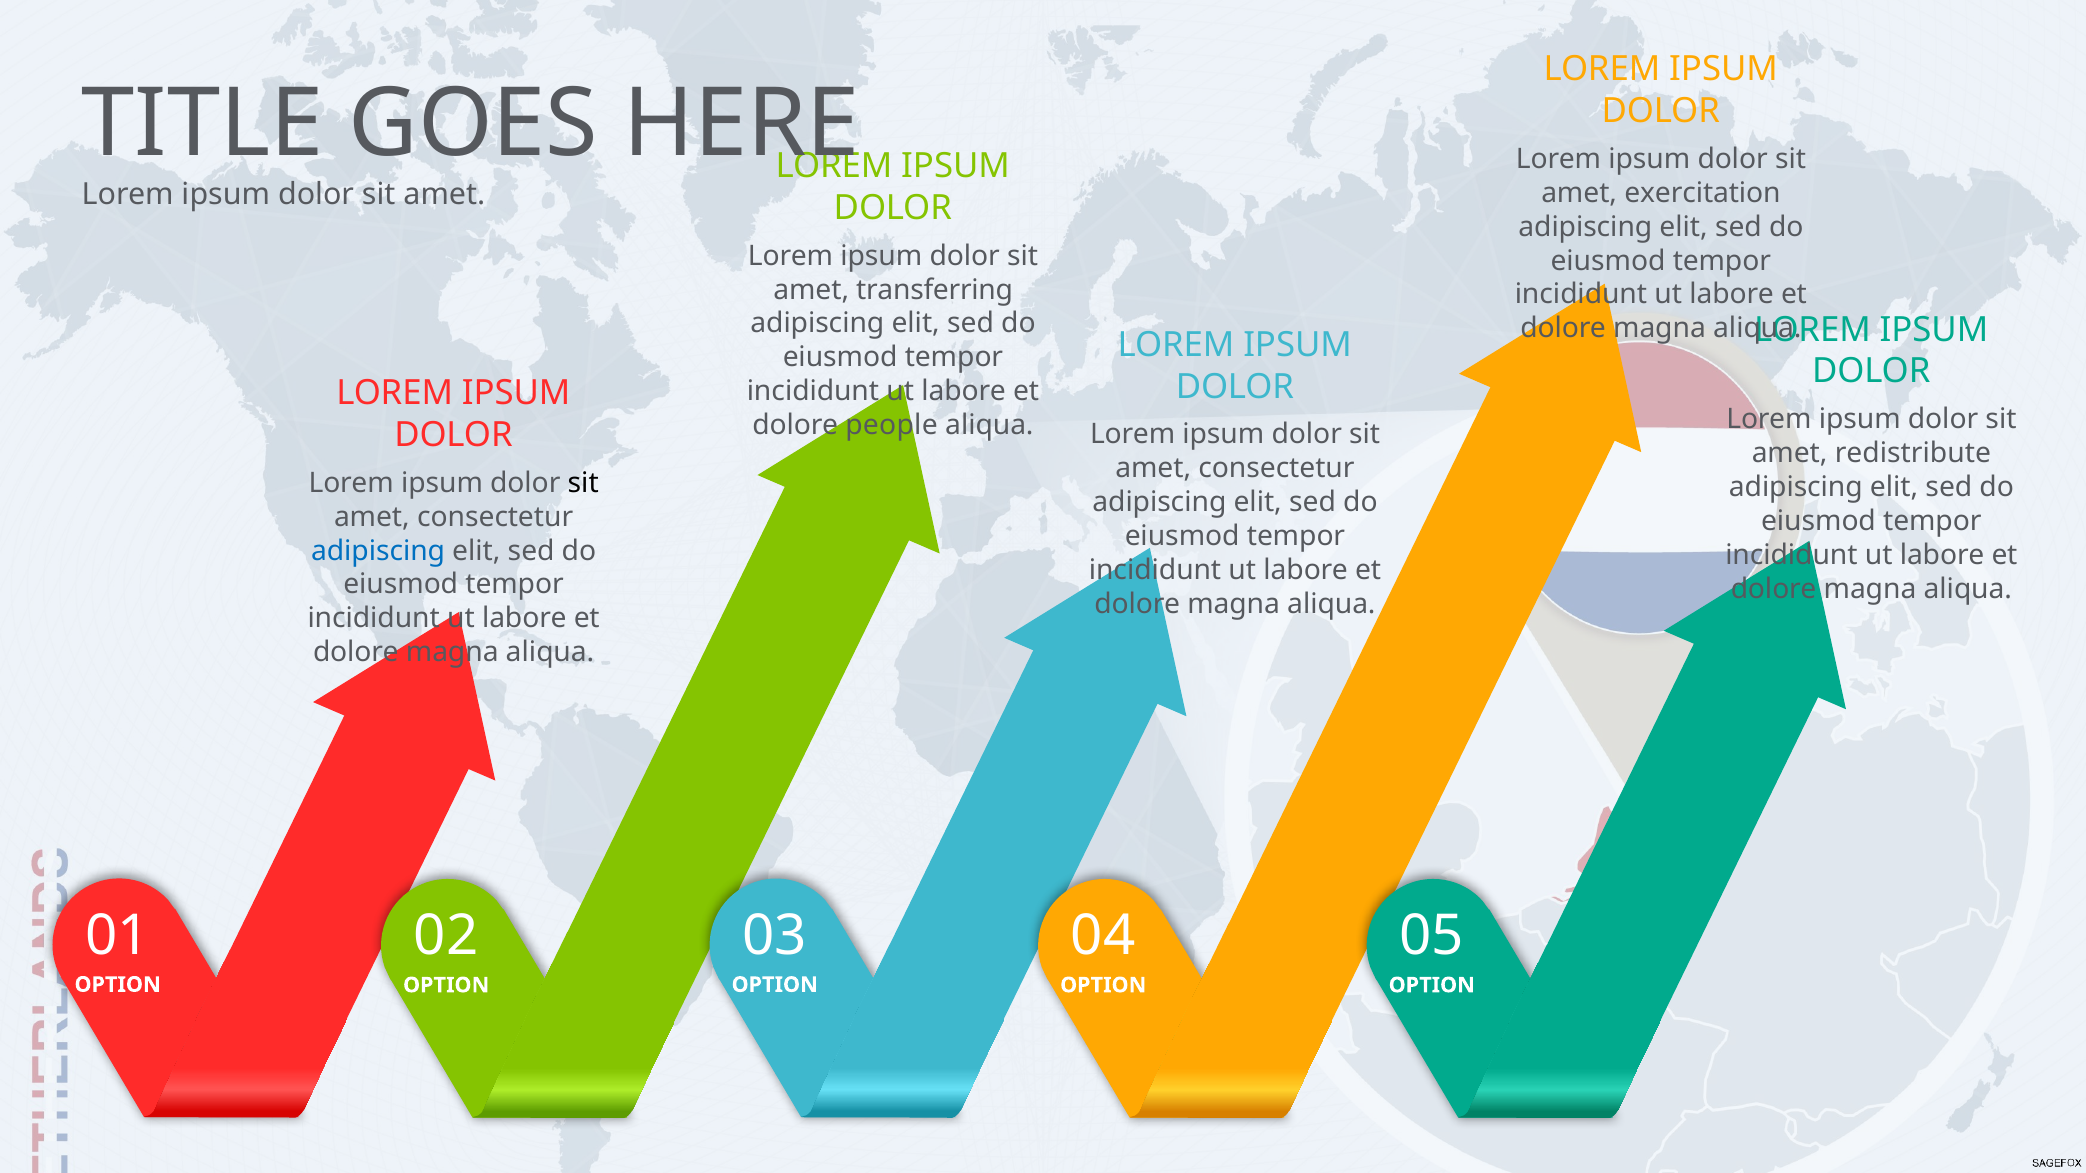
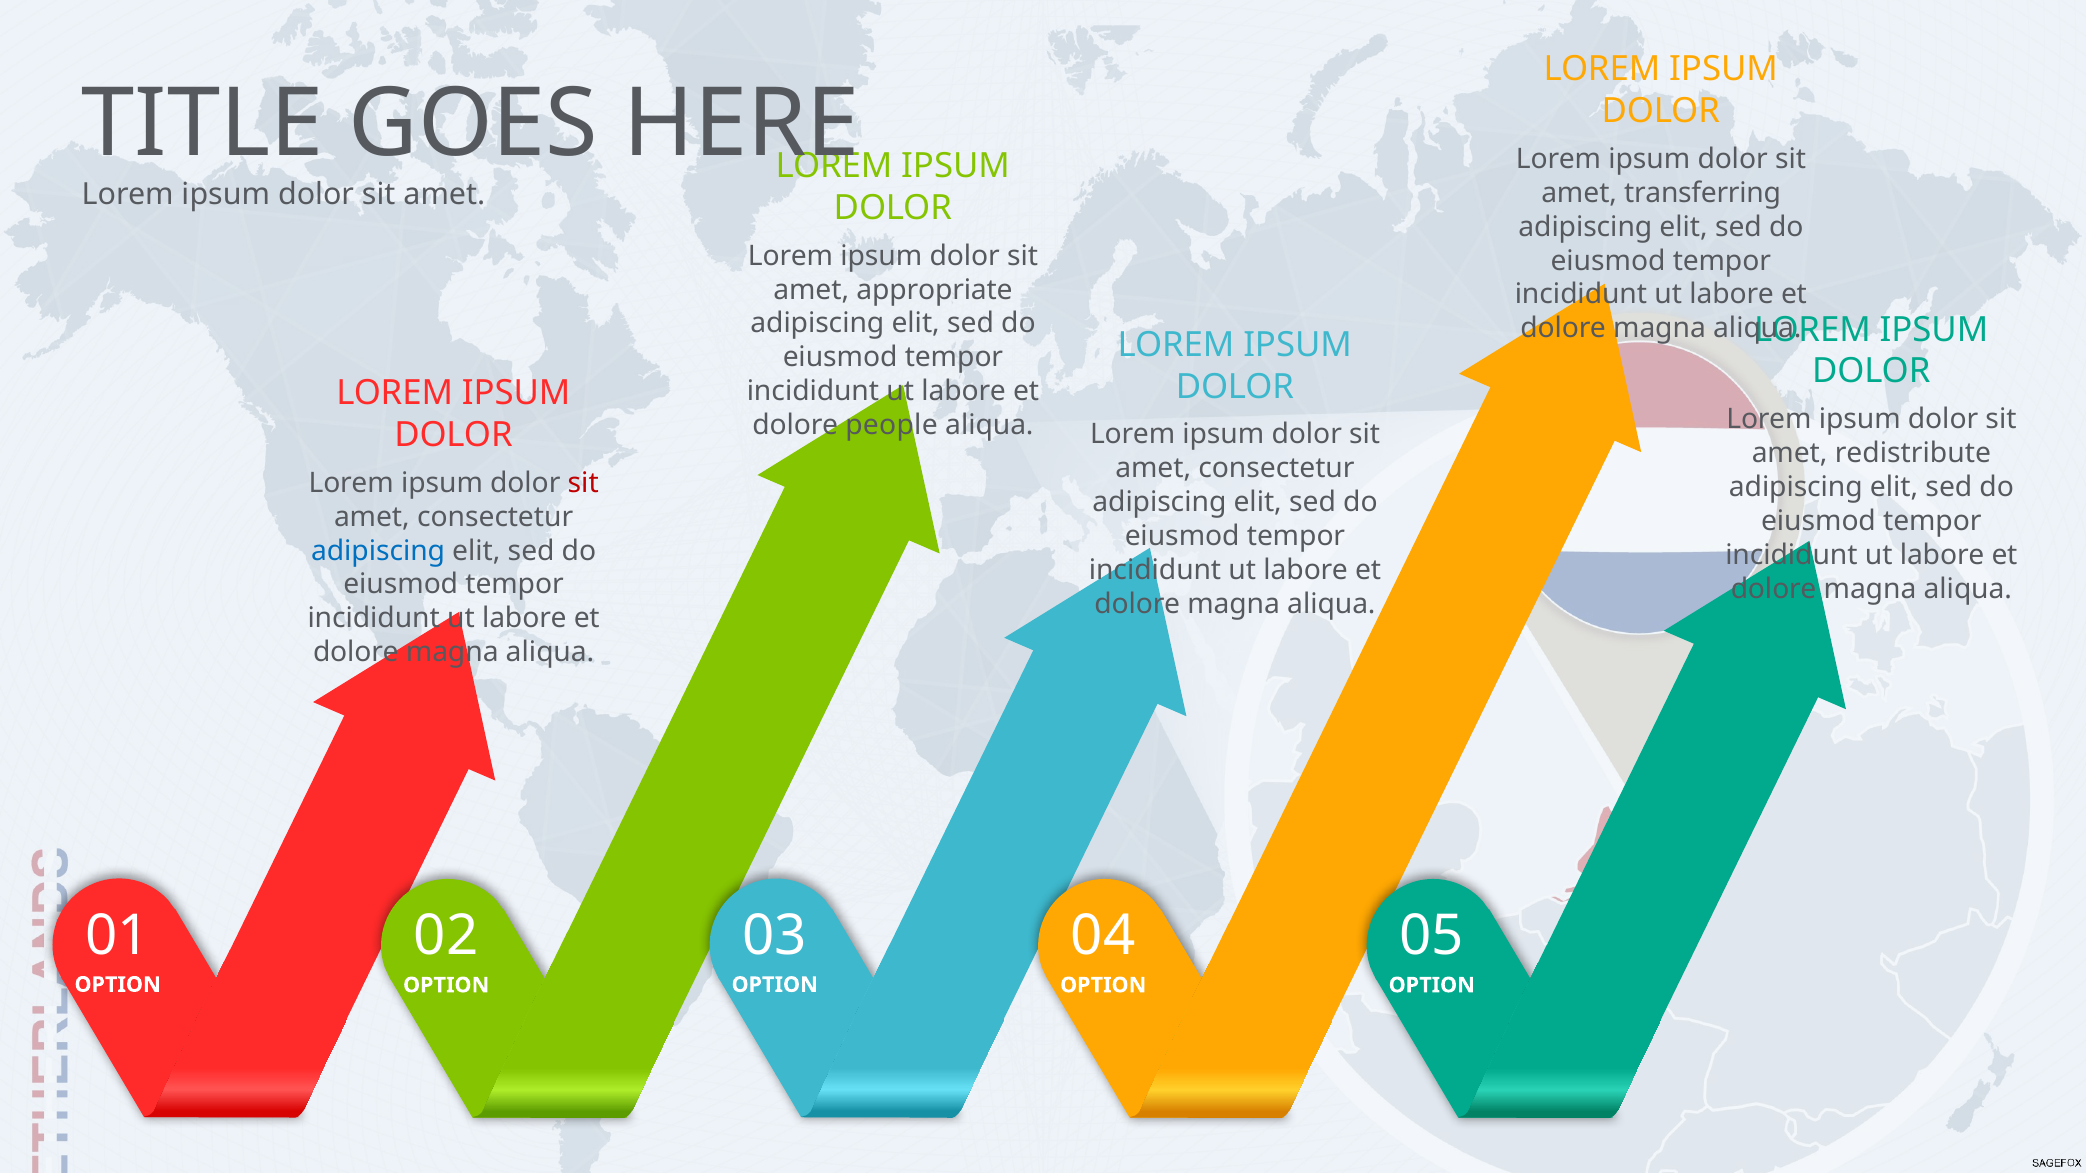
exercitation: exercitation -> transferring
transferring: transferring -> appropriate
sit at (583, 483) colour: black -> red
